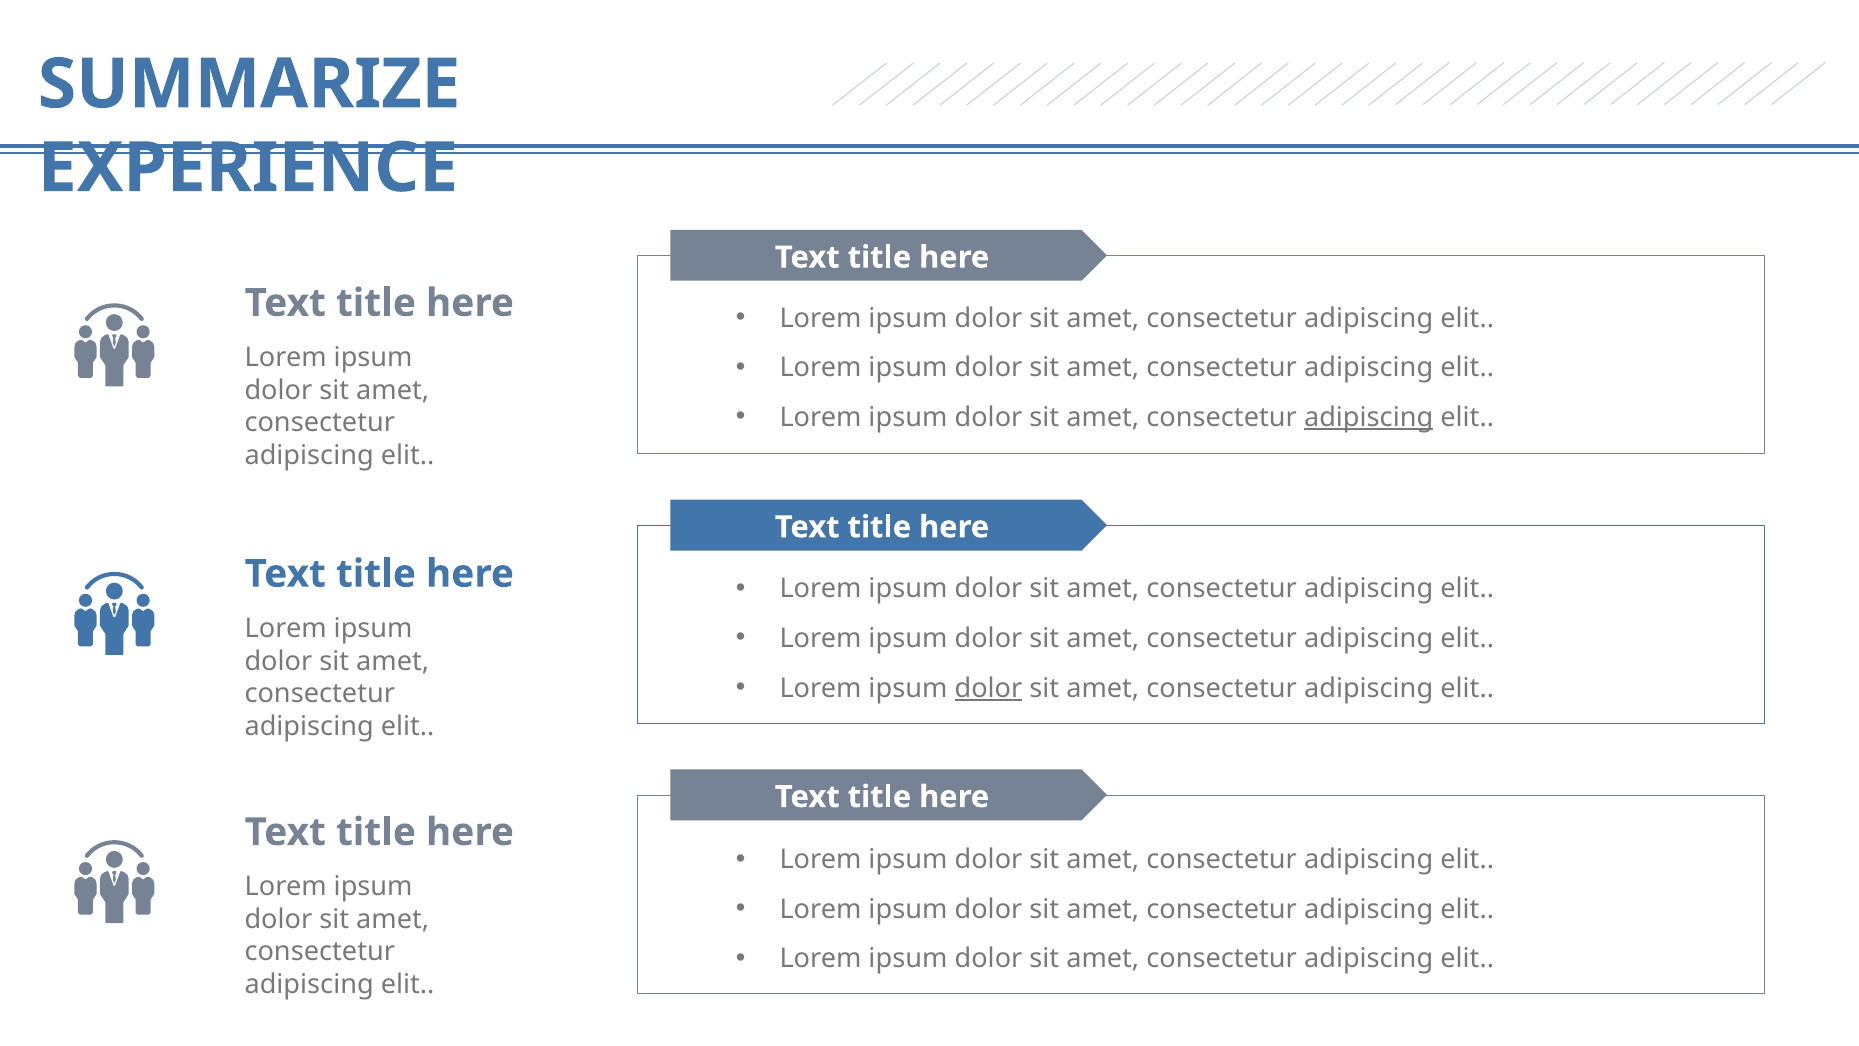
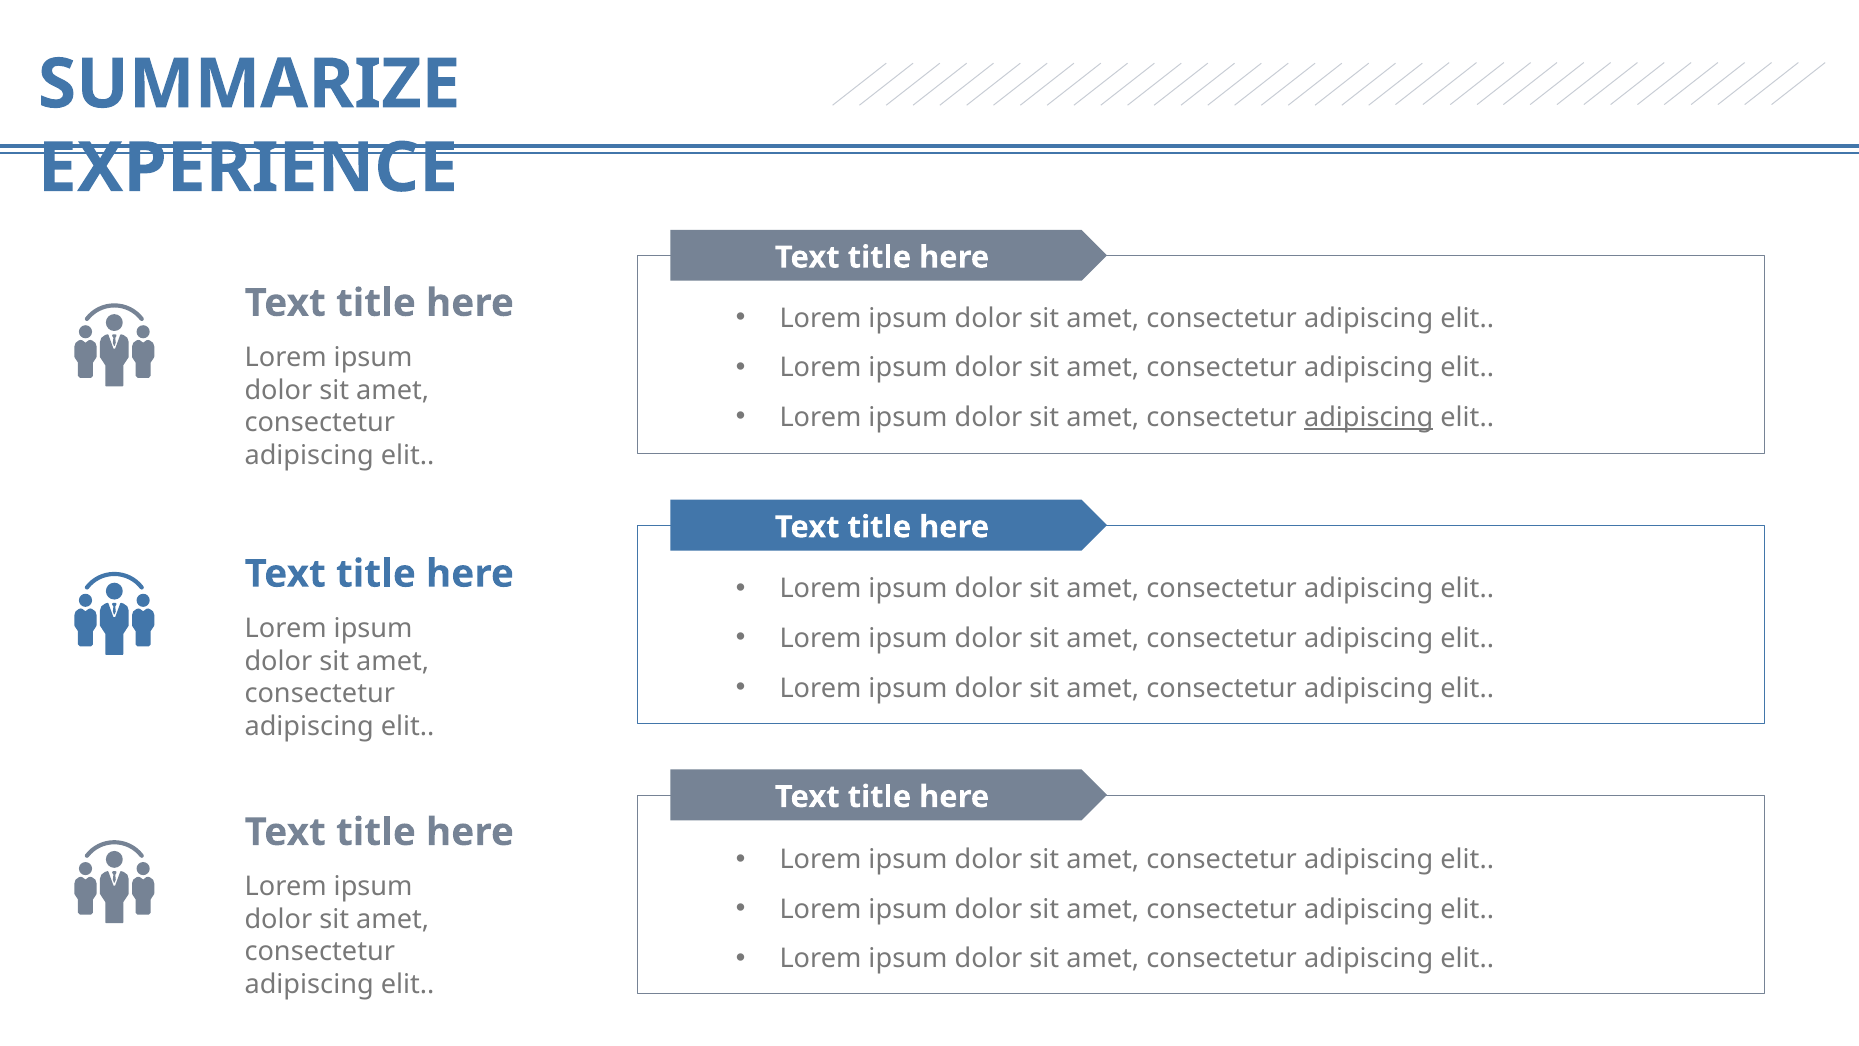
dolor at (988, 688) underline: present -> none
